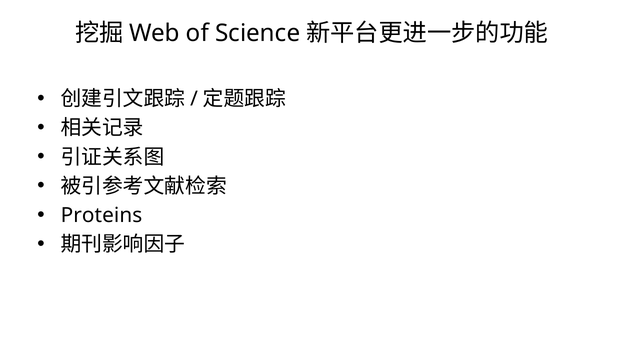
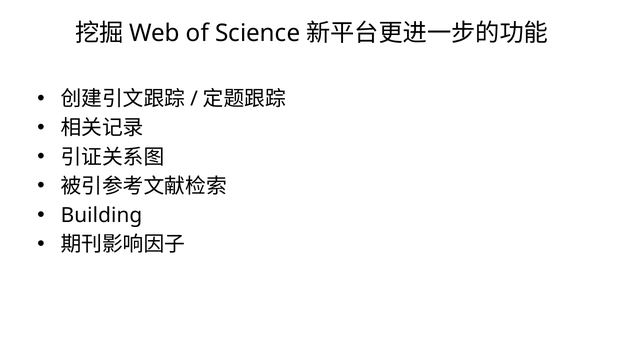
Proteins: Proteins -> Building
